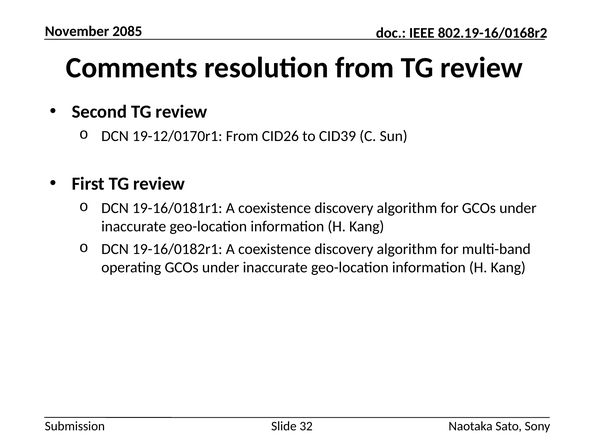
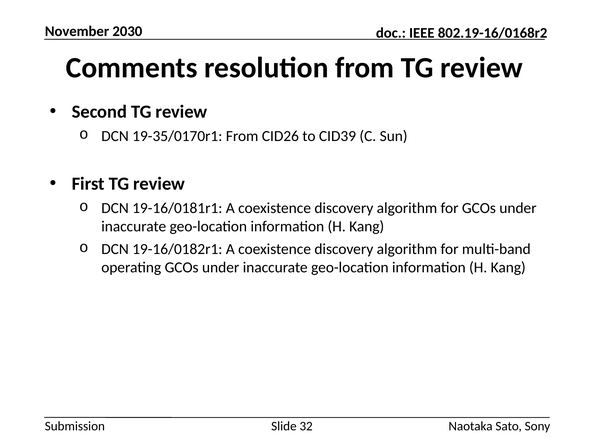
2085: 2085 -> 2030
19-12/0170r1: 19-12/0170r1 -> 19-35/0170r1
